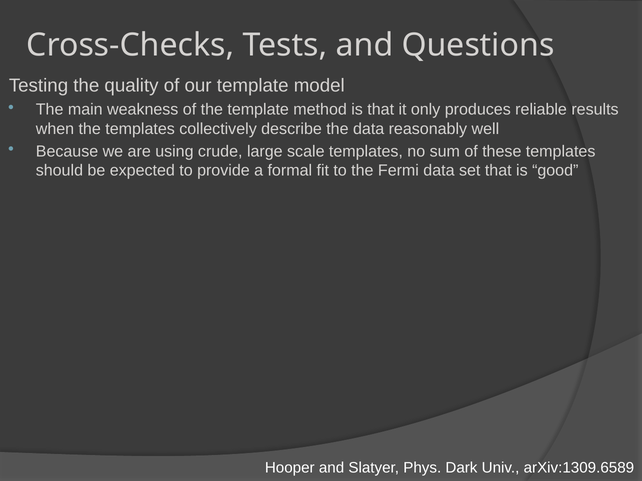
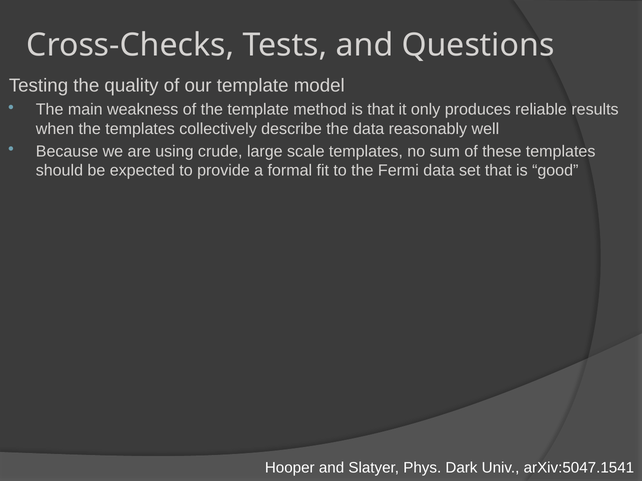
arXiv:1309.6589: arXiv:1309.6589 -> arXiv:5047.1541
